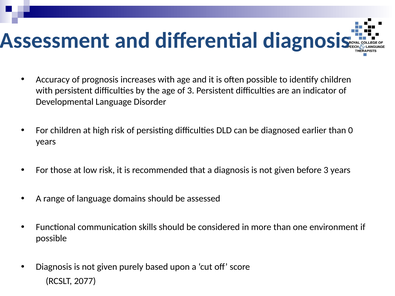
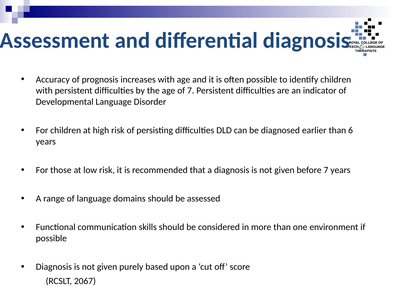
of 3: 3 -> 7
0: 0 -> 6
before 3: 3 -> 7
2077: 2077 -> 2067
